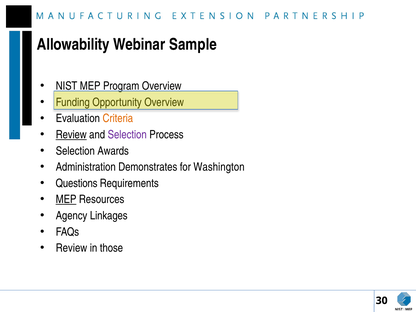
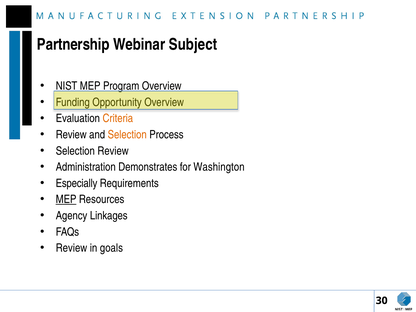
Allowability: Allowability -> Partnership
Sample: Sample -> Subject
Review at (71, 135) underline: present -> none
Selection at (127, 135) colour: purple -> orange
Selection Awards: Awards -> Review
Questions: Questions -> Especially
those: those -> goals
